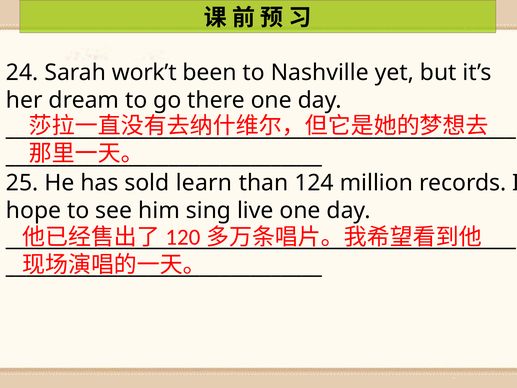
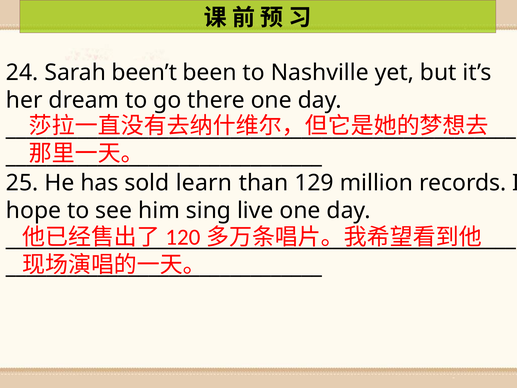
work’t: work’t -> been’t
124: 124 -> 129
